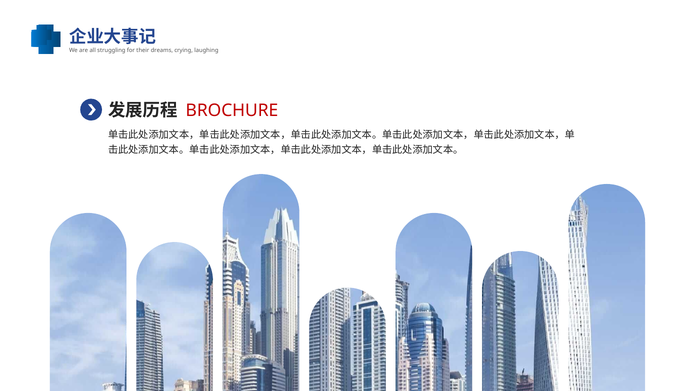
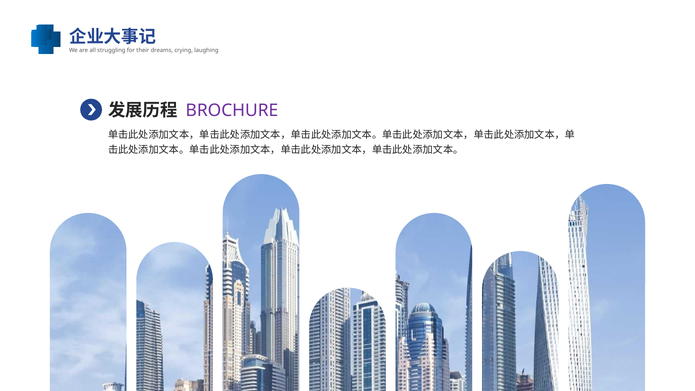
BROCHURE colour: red -> purple
